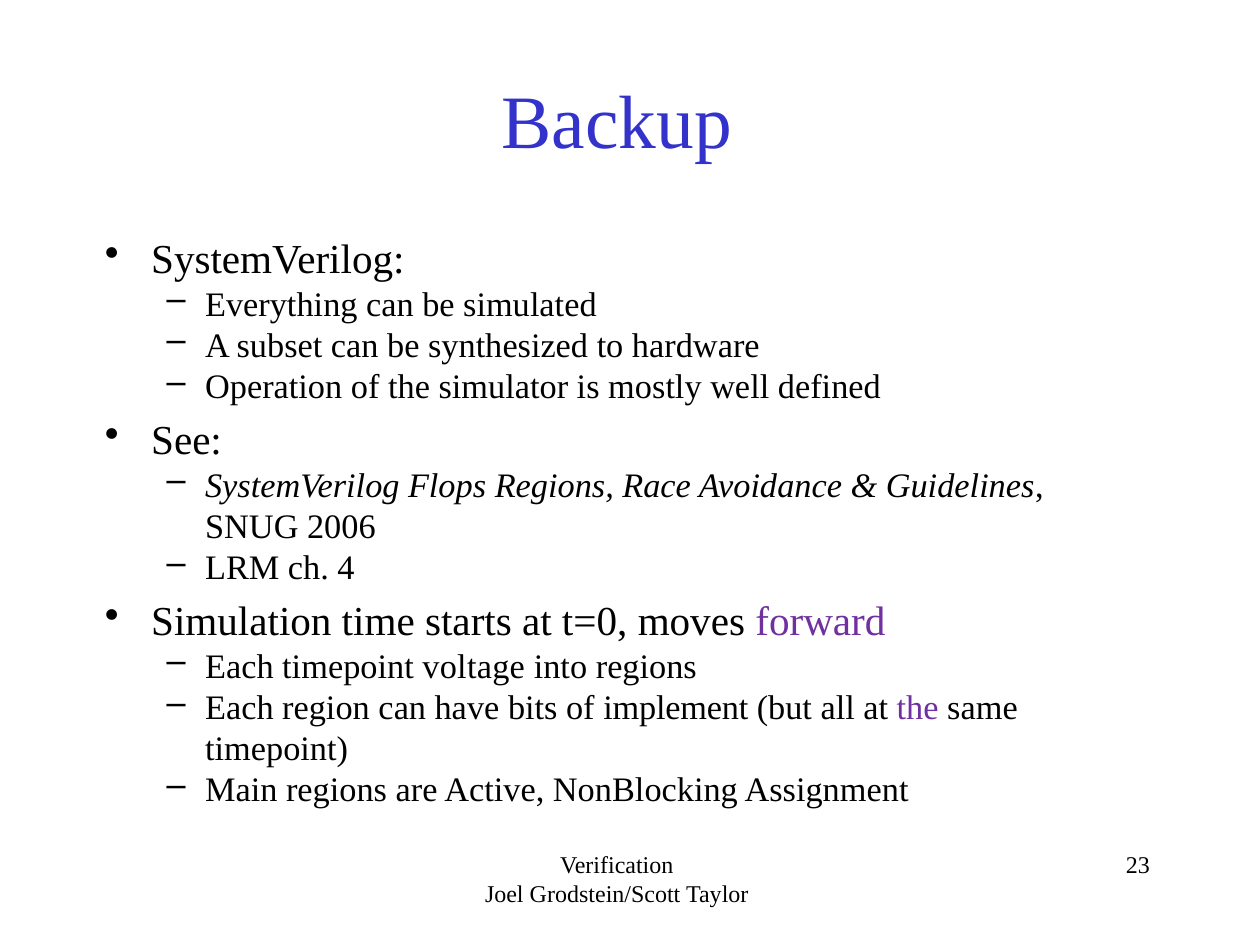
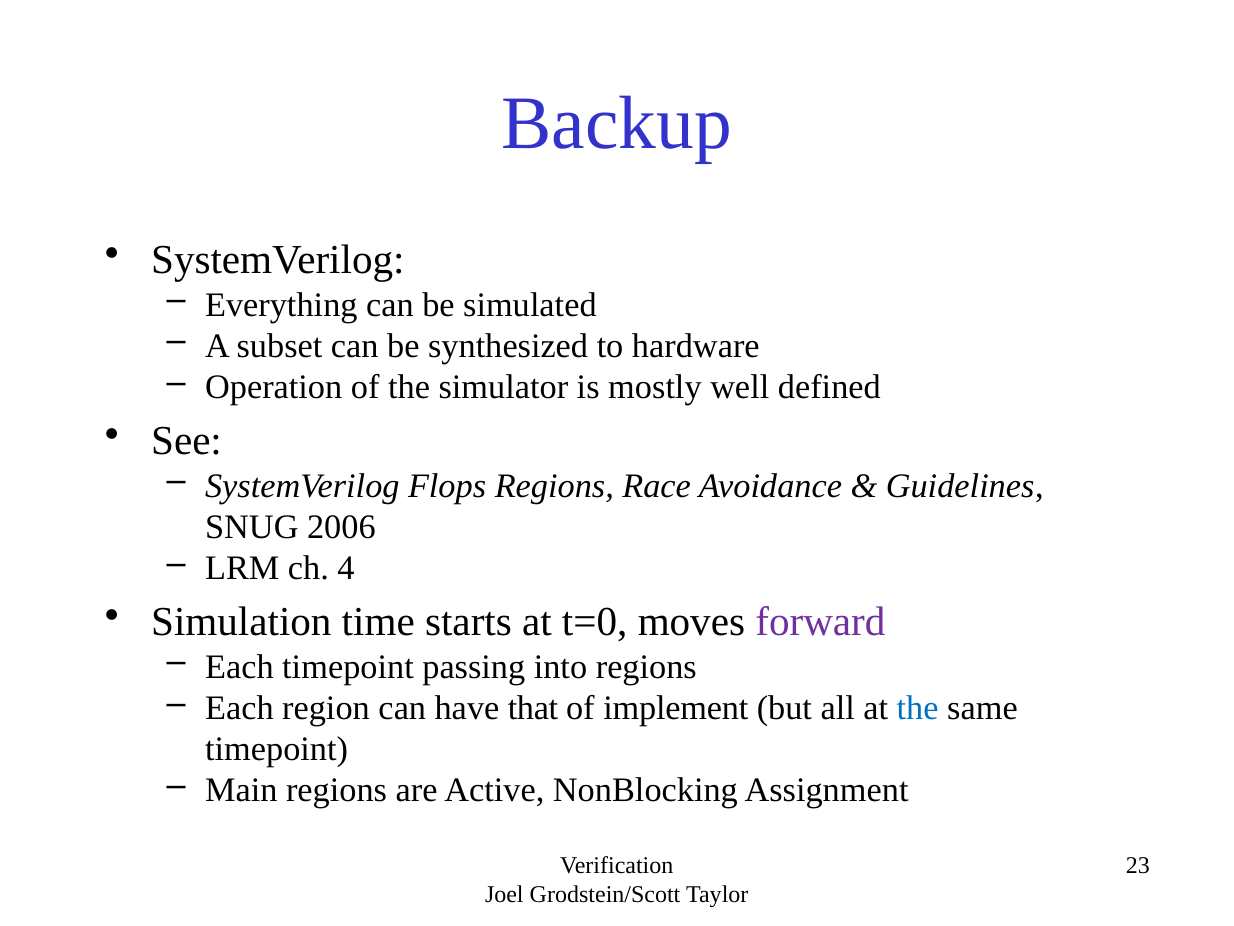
voltage: voltage -> passing
bits: bits -> that
the at (918, 708) colour: purple -> blue
